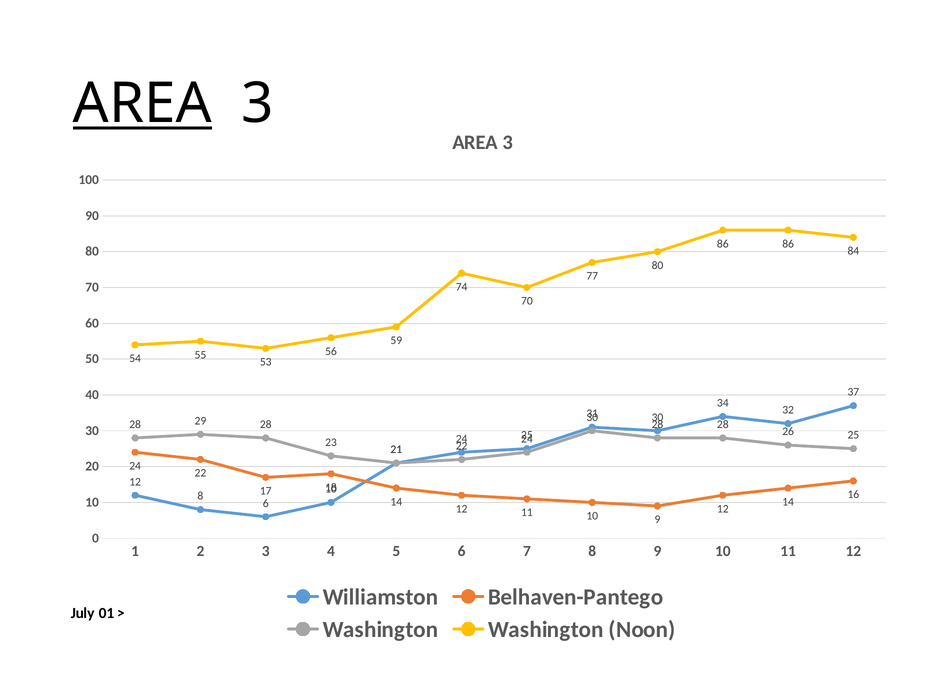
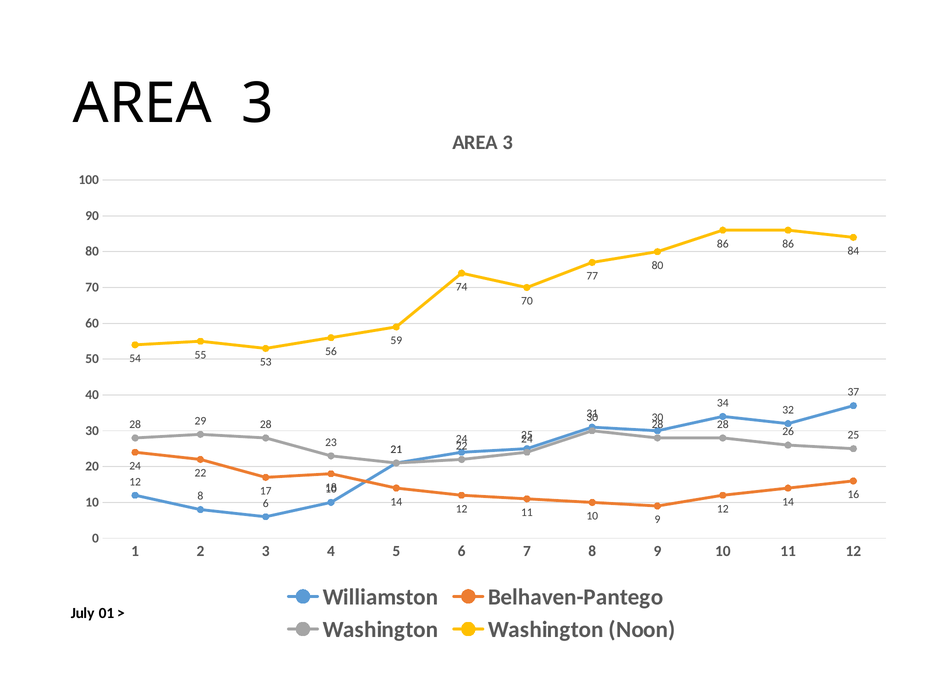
AREA at (142, 104) underline: present -> none
